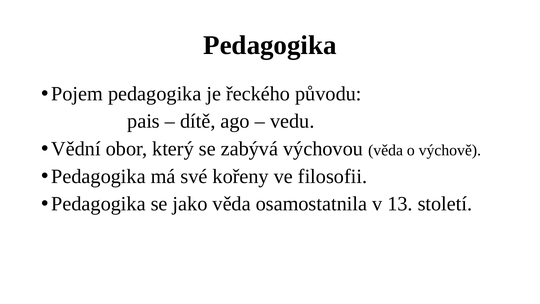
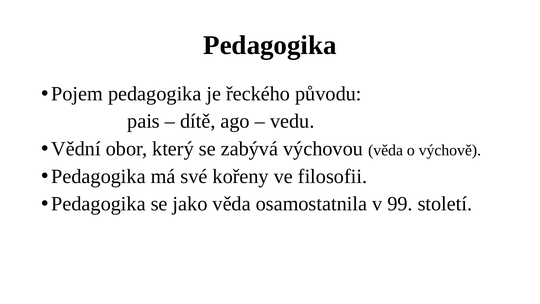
13: 13 -> 99
